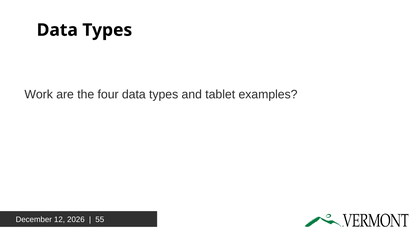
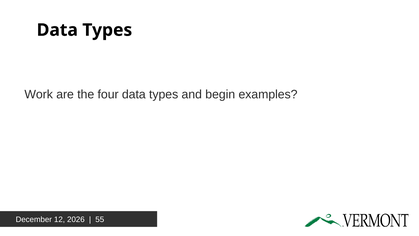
tablet: tablet -> begin
